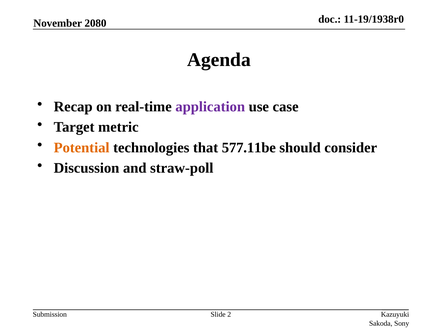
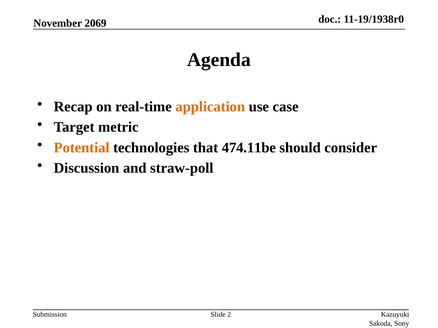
2080: 2080 -> 2069
application colour: purple -> orange
577.11be: 577.11be -> 474.11be
